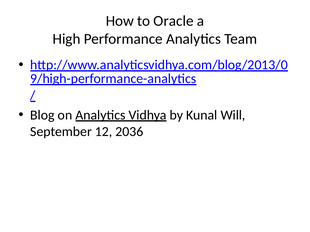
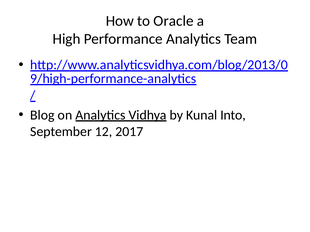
Will: Will -> Into
2036: 2036 -> 2017
